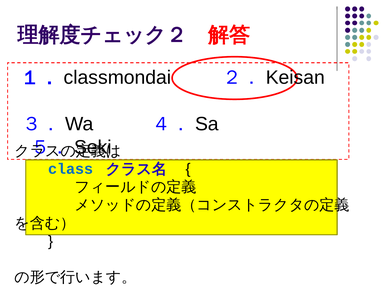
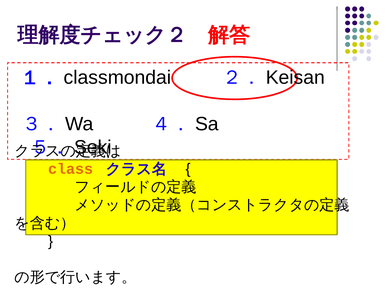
class colour: blue -> orange
